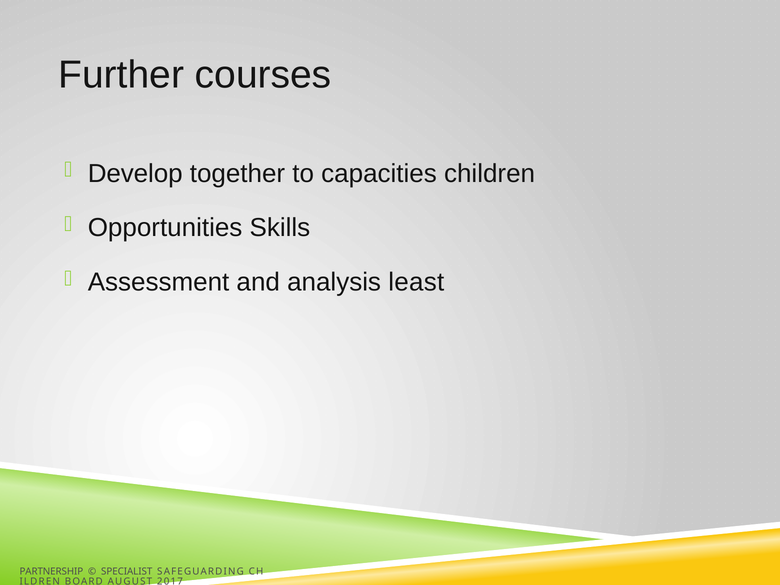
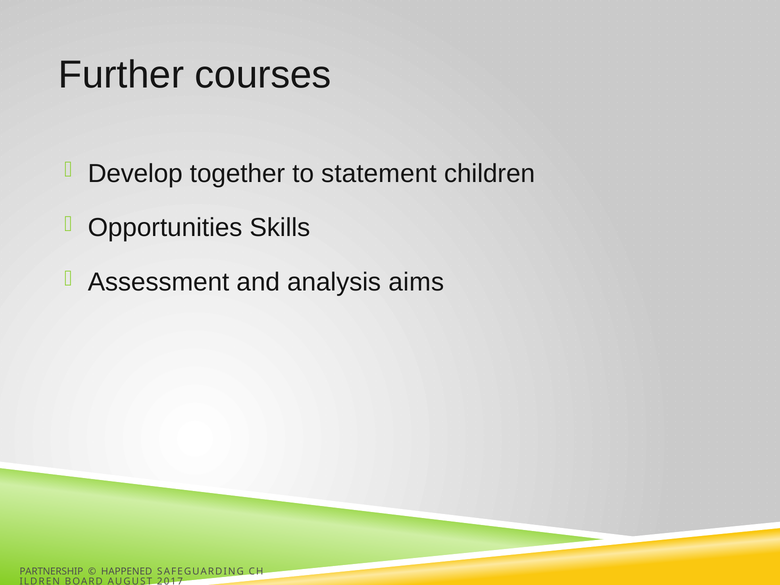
capacities: capacities -> statement
least: least -> aims
SPECIALIST: SPECIALIST -> HAPPENED
